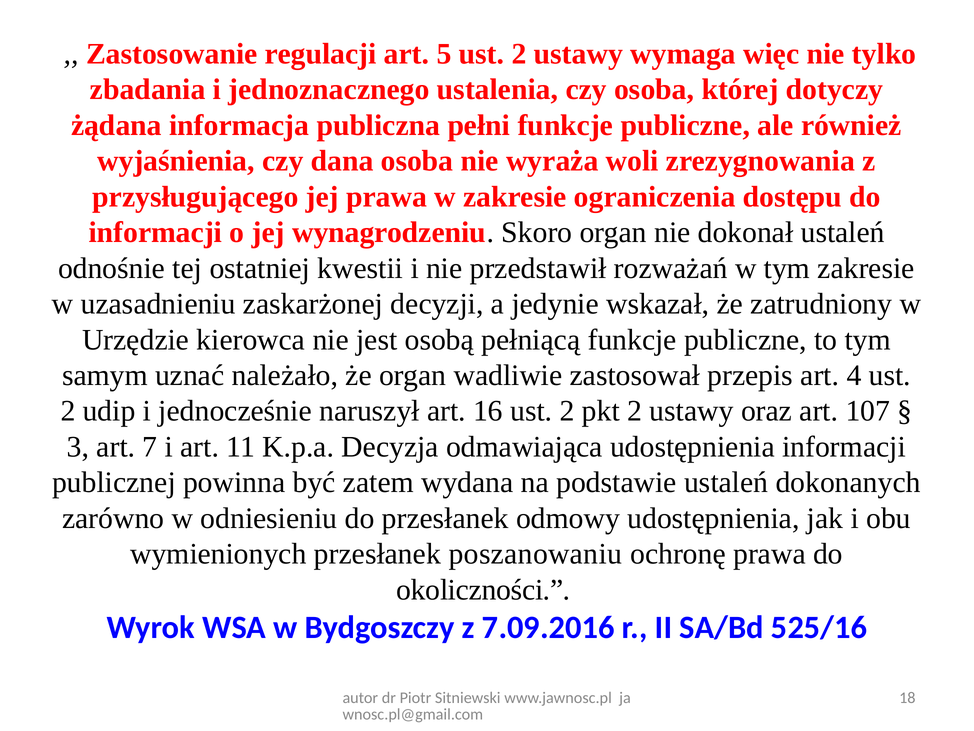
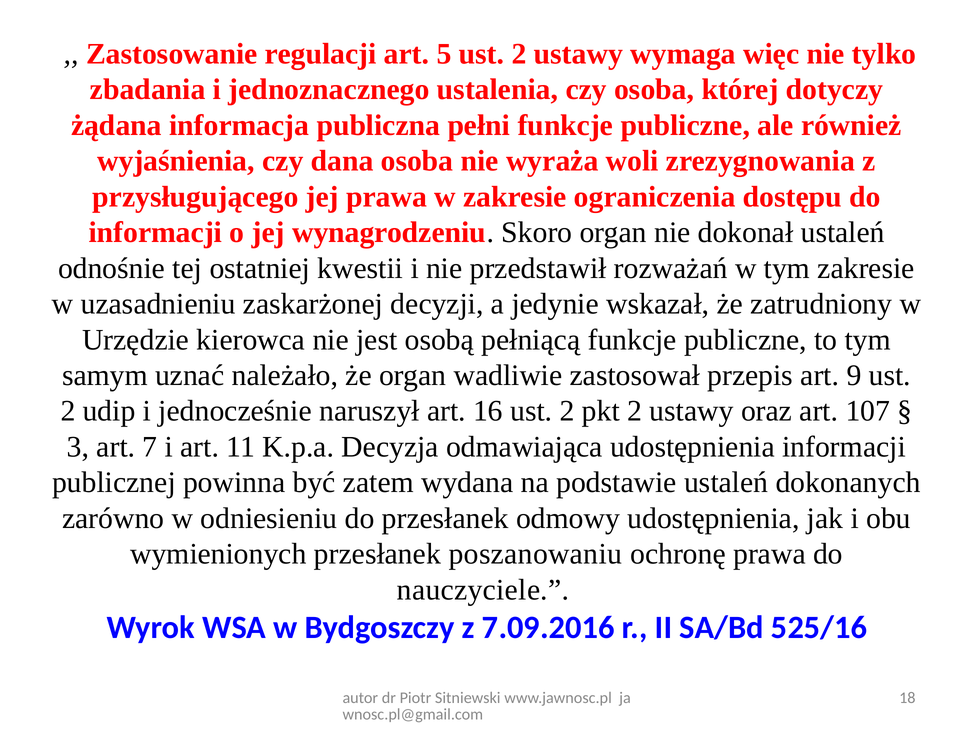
4: 4 -> 9
okoliczności: okoliczności -> nauczyciele
